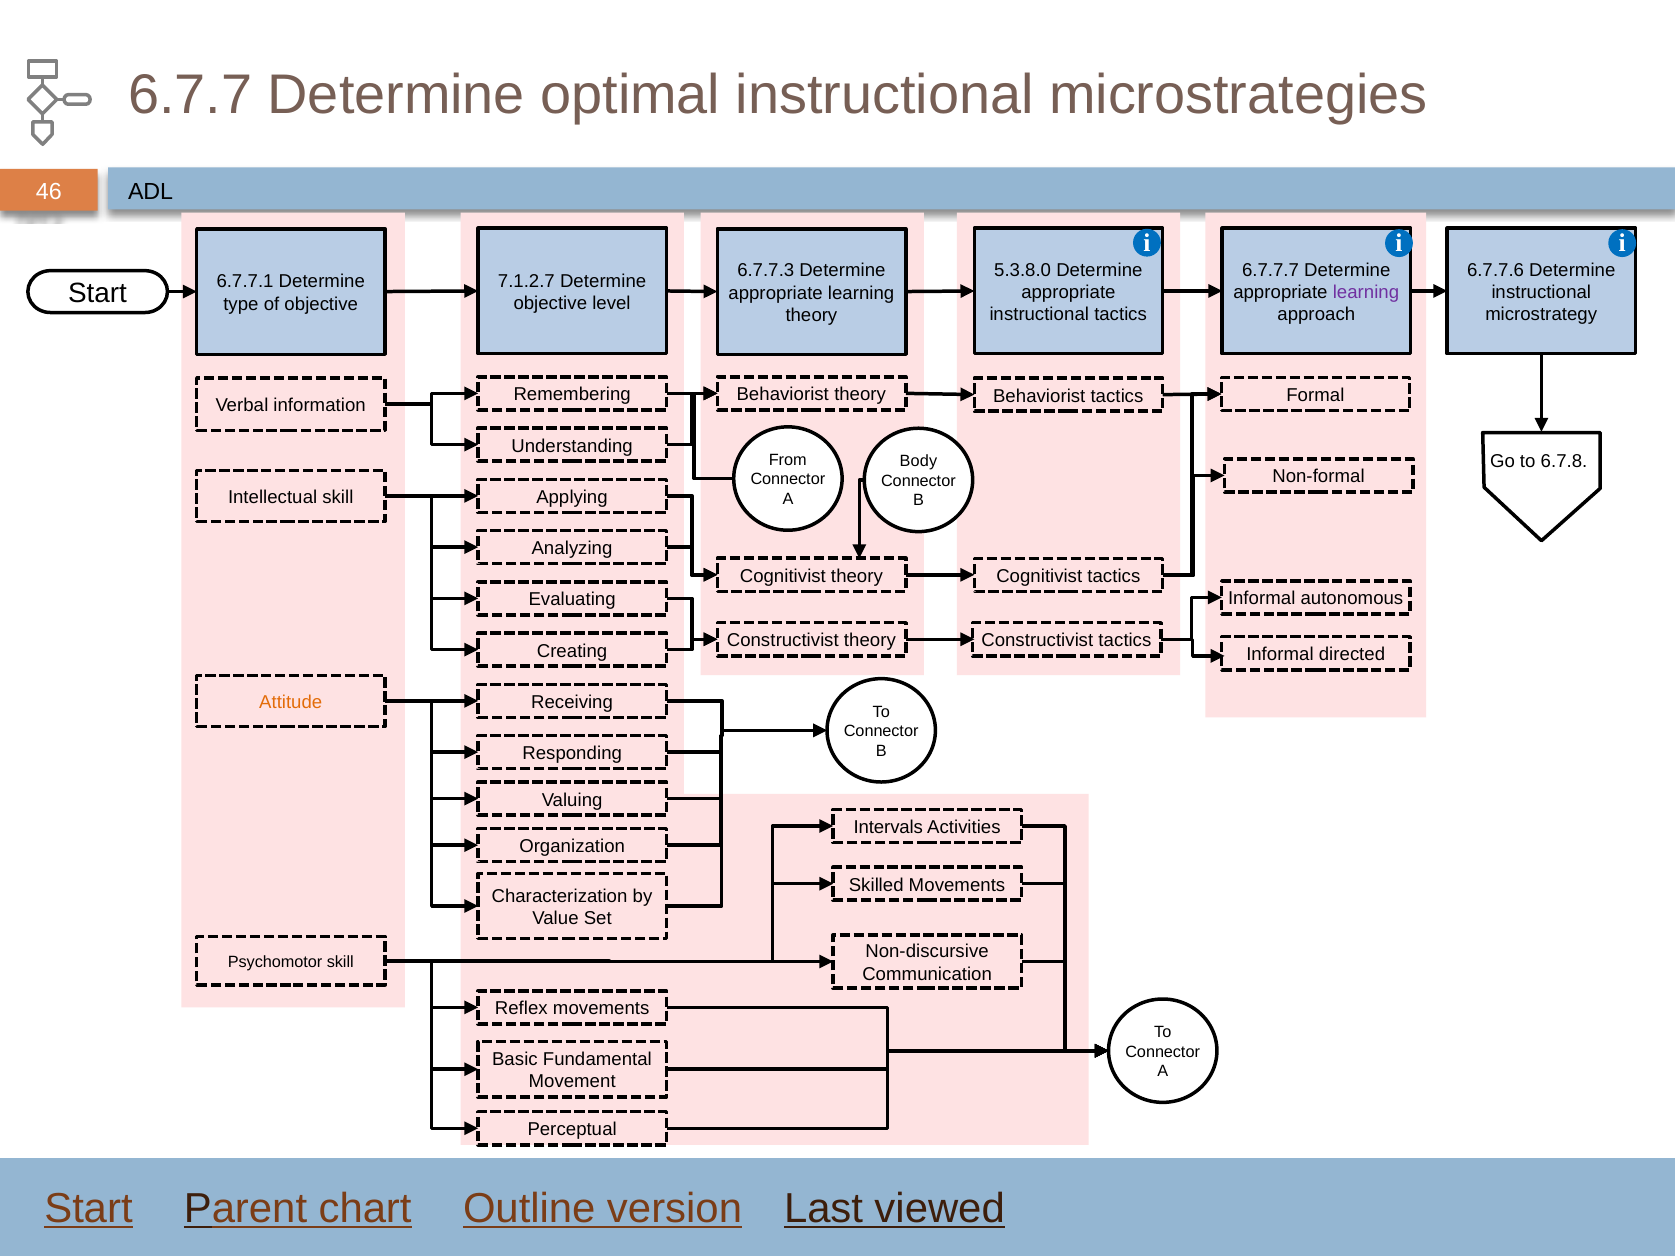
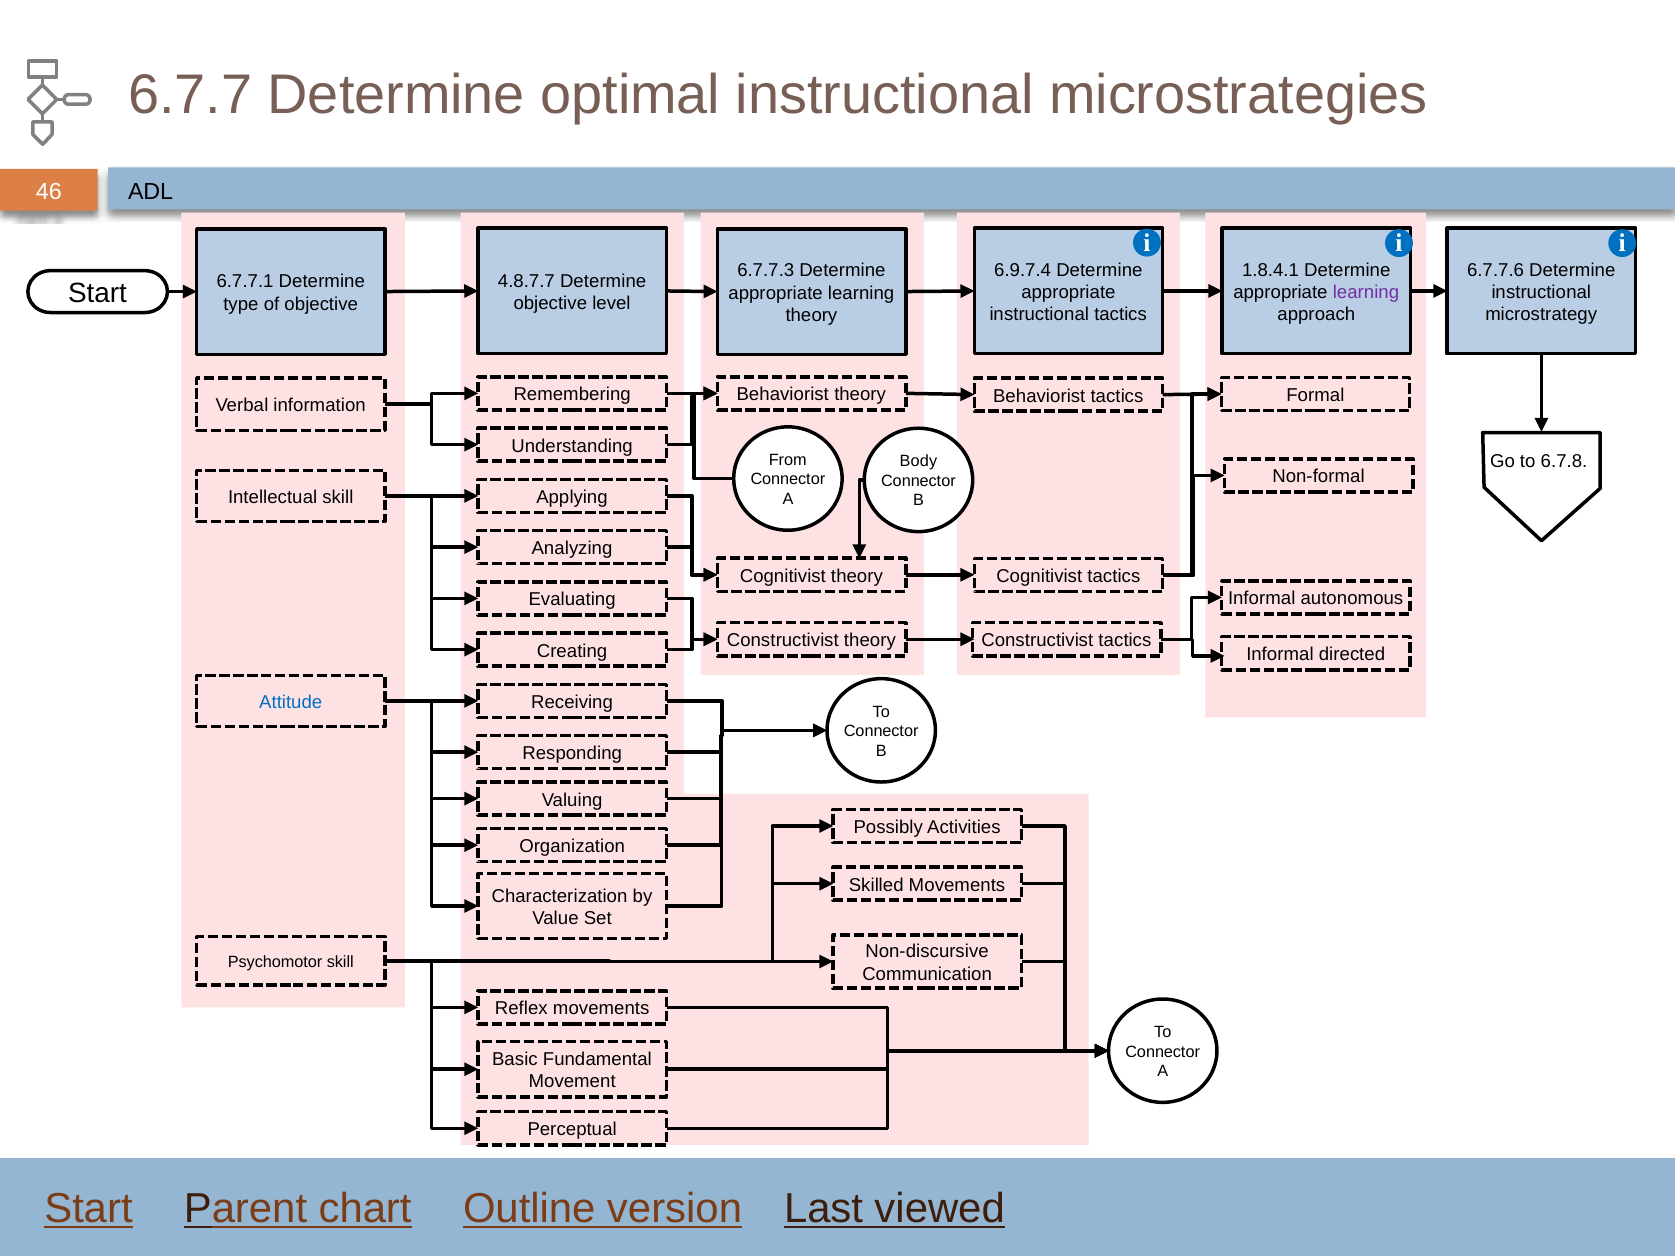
5.3.8.0: 5.3.8.0 -> 6.9.7.4
6.7.7.7: 6.7.7.7 -> 1.8.4.1
7.1.2.7: 7.1.2.7 -> 4.8.7.7
Attitude colour: orange -> blue
Intervals: Intervals -> Possibly
